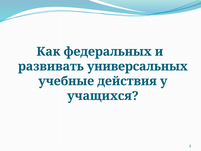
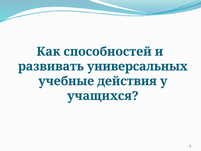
федеральных: федеральных -> способностей
